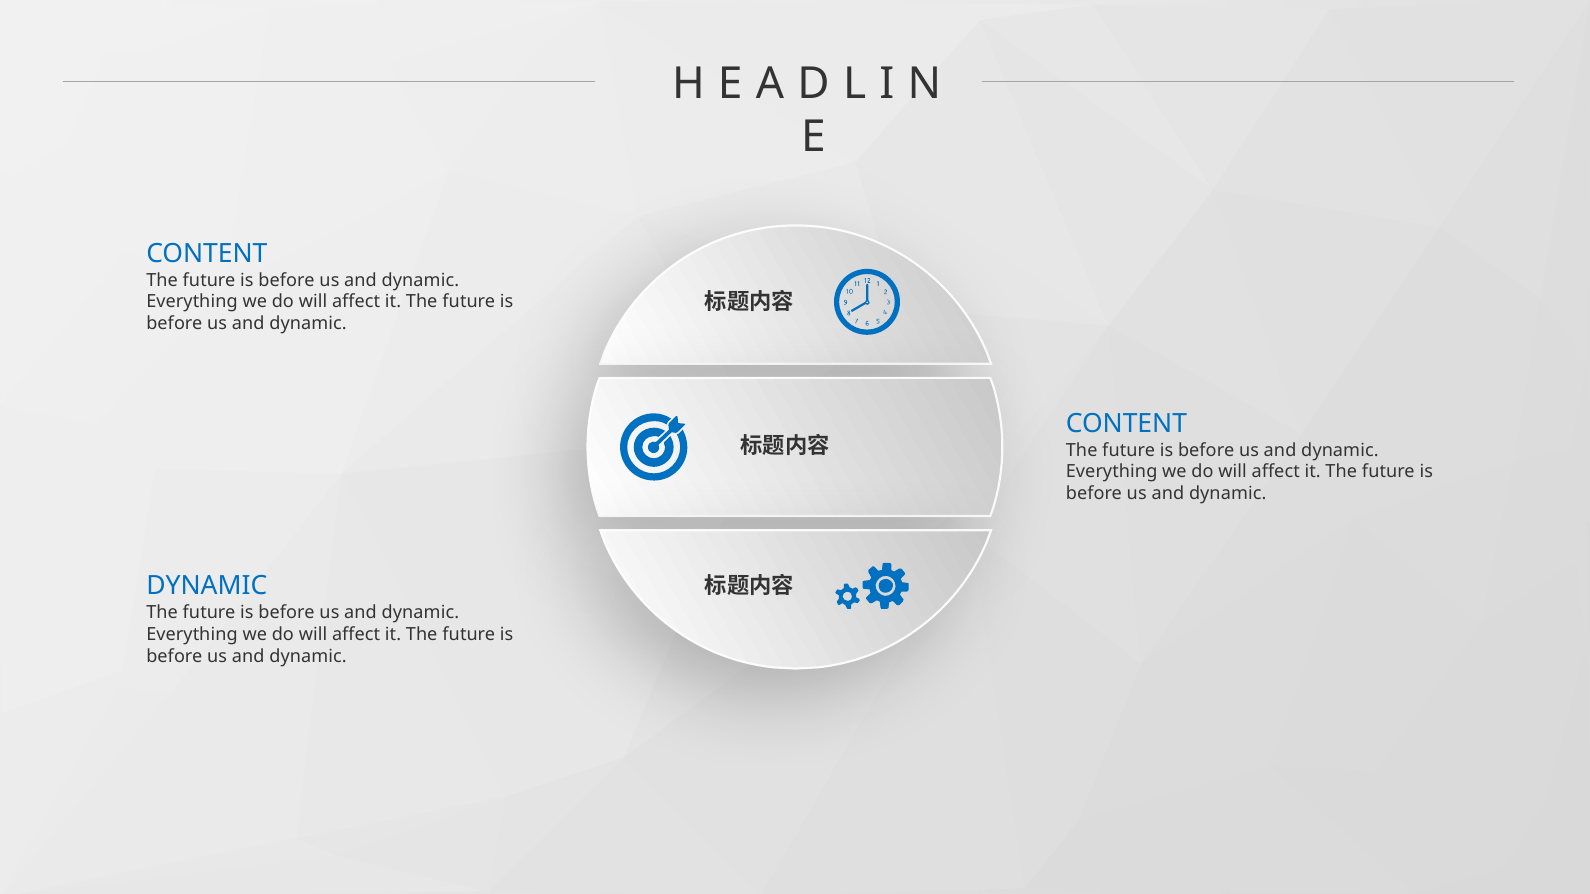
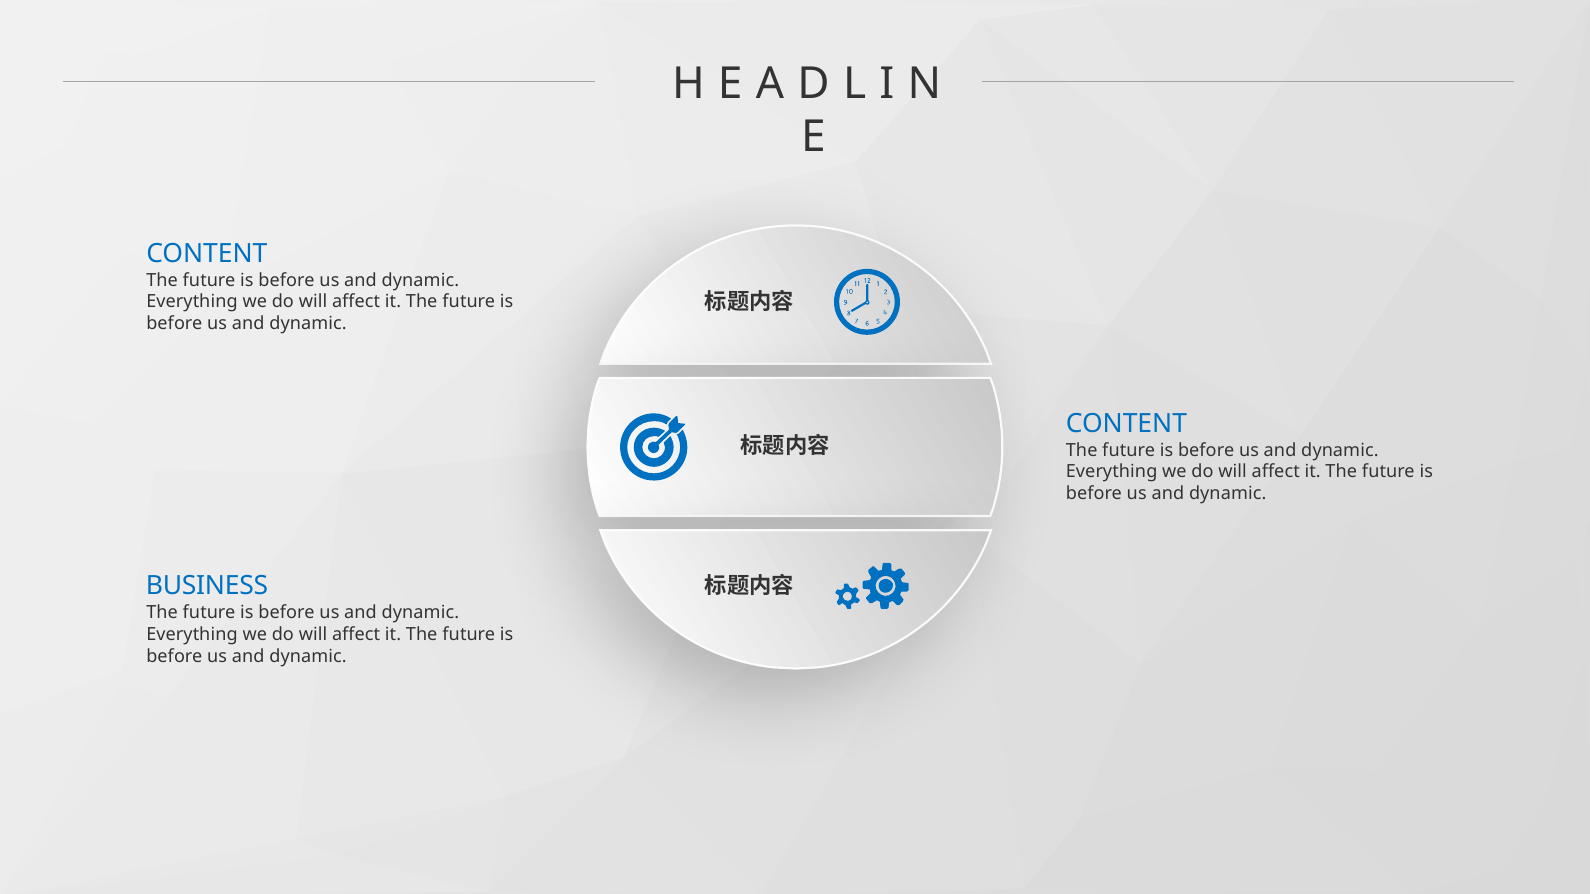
DYNAMIC at (207, 586): DYNAMIC -> BUSINESS
